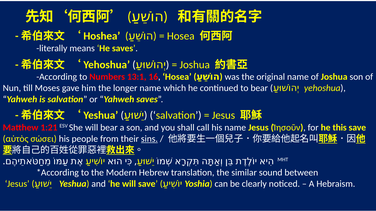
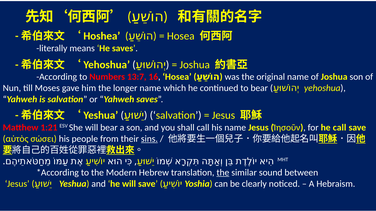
13:1: 13:1 -> 13:7
he this: this -> call
the at (223, 173) underline: none -> present
